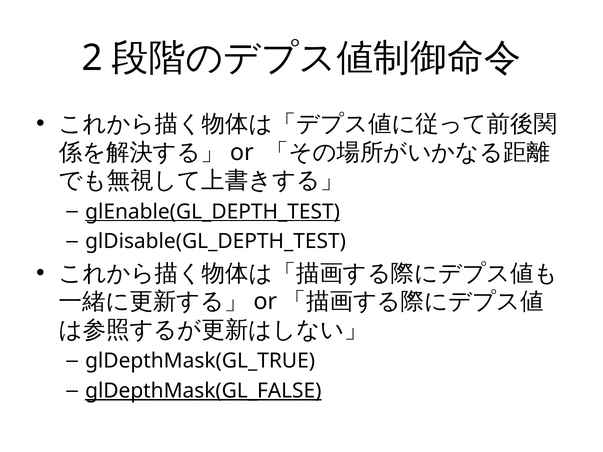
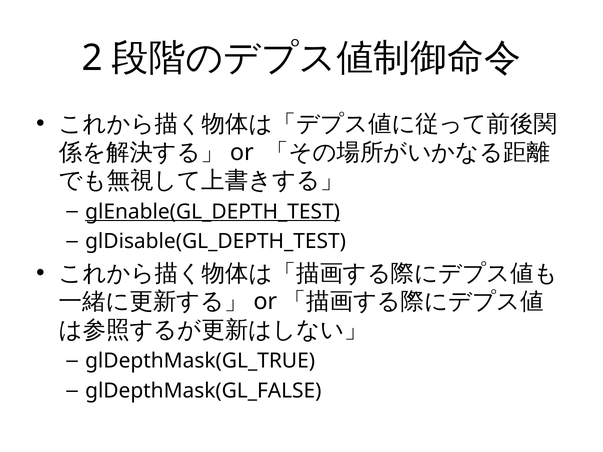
glDepthMask(GL_FALSE underline: present -> none
